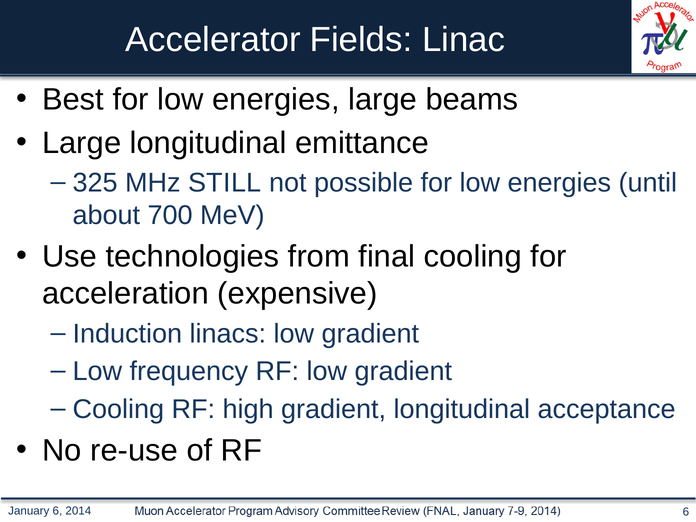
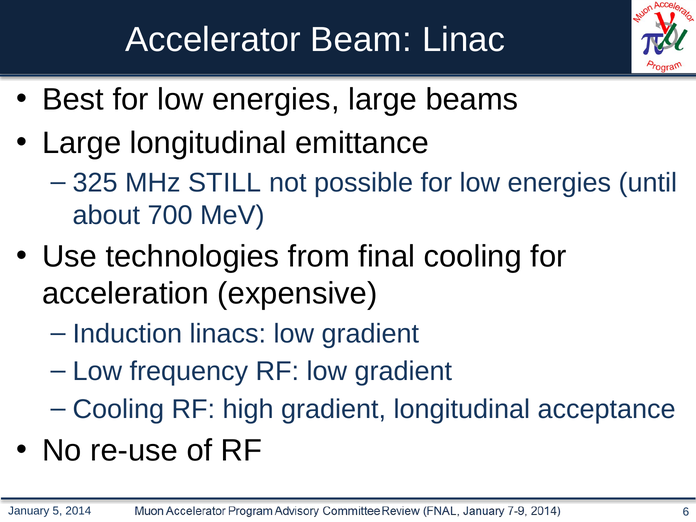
Fields: Fields -> Beam
January 6: 6 -> 5
